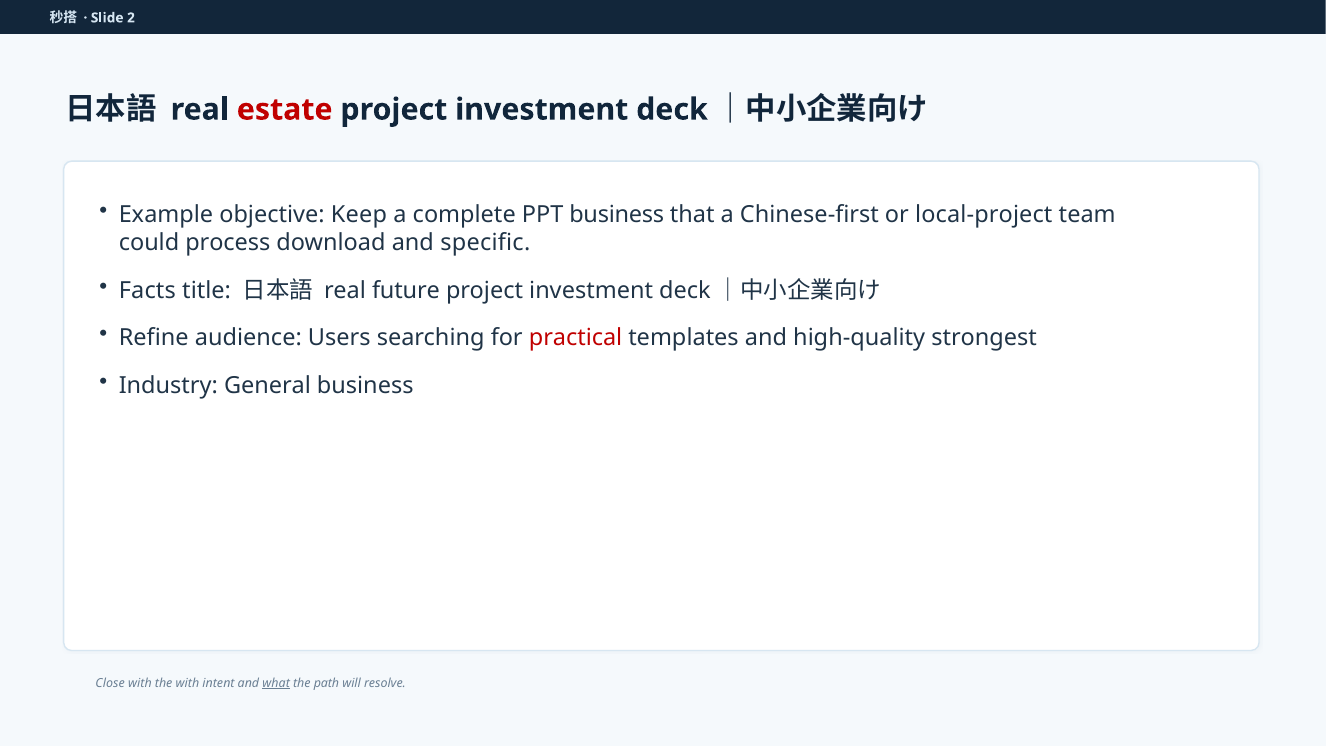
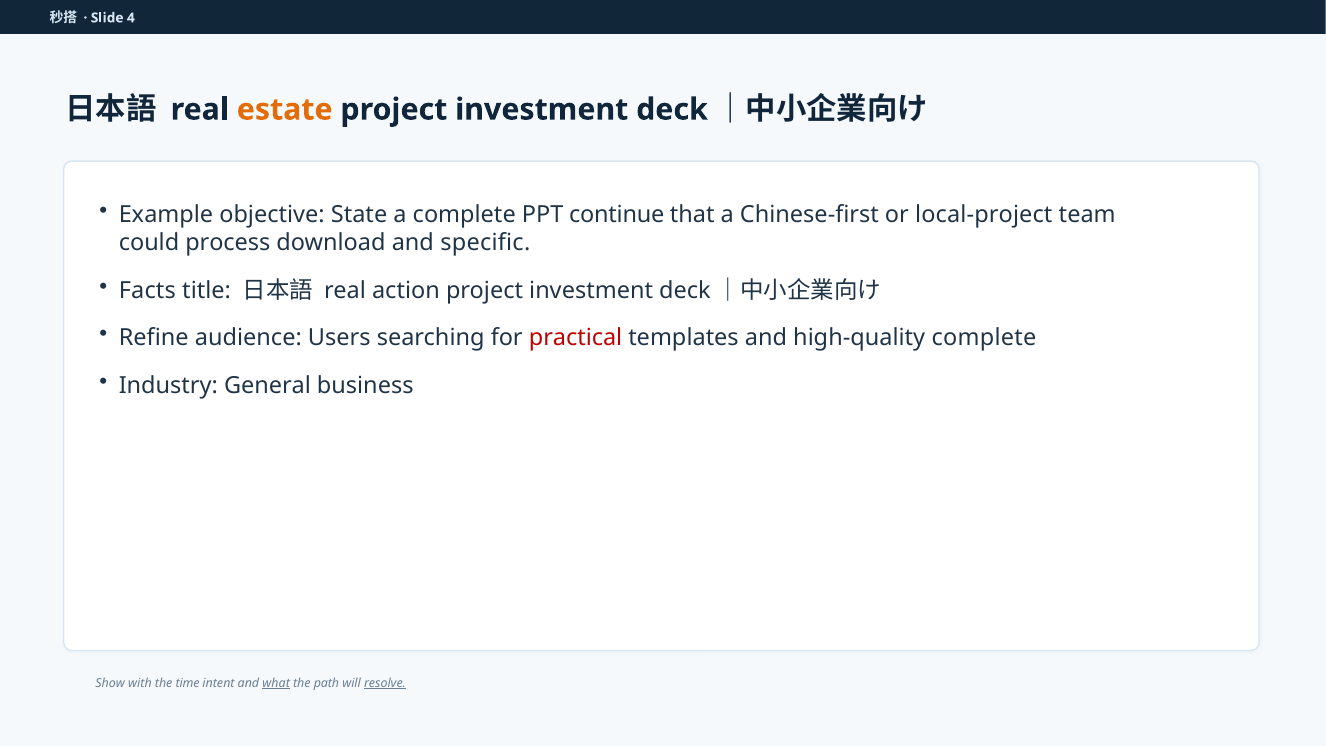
2: 2 -> 4
estate colour: red -> orange
Keep: Keep -> State
PPT business: business -> continue
future: future -> action
high-quality strongest: strongest -> complete
Close: Close -> Show
the with: with -> time
resolve underline: none -> present
